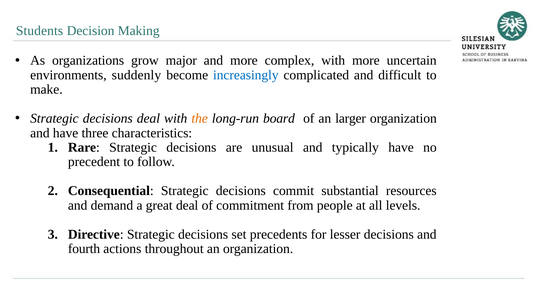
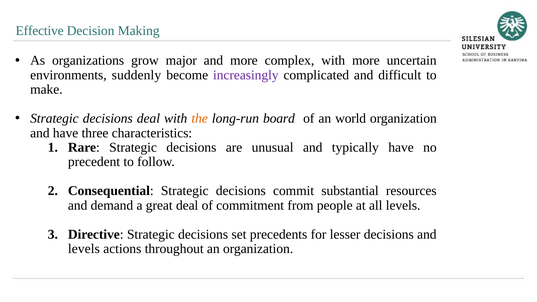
Students: Students -> Effective
increasingly colour: blue -> purple
larger: larger -> world
fourth at (84, 249): fourth -> levels
